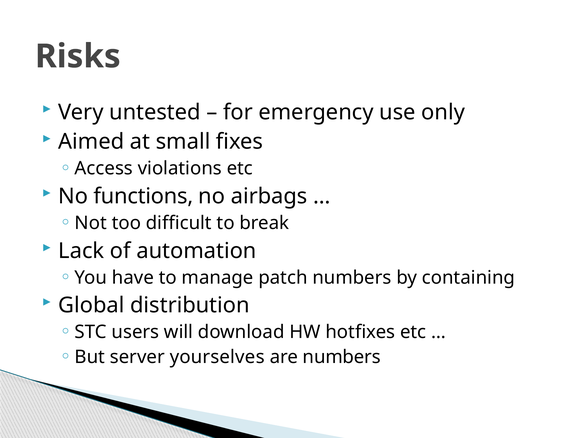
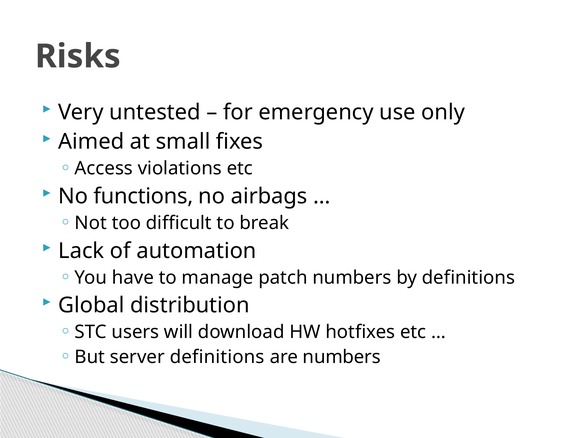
by containing: containing -> definitions
server yourselves: yourselves -> definitions
